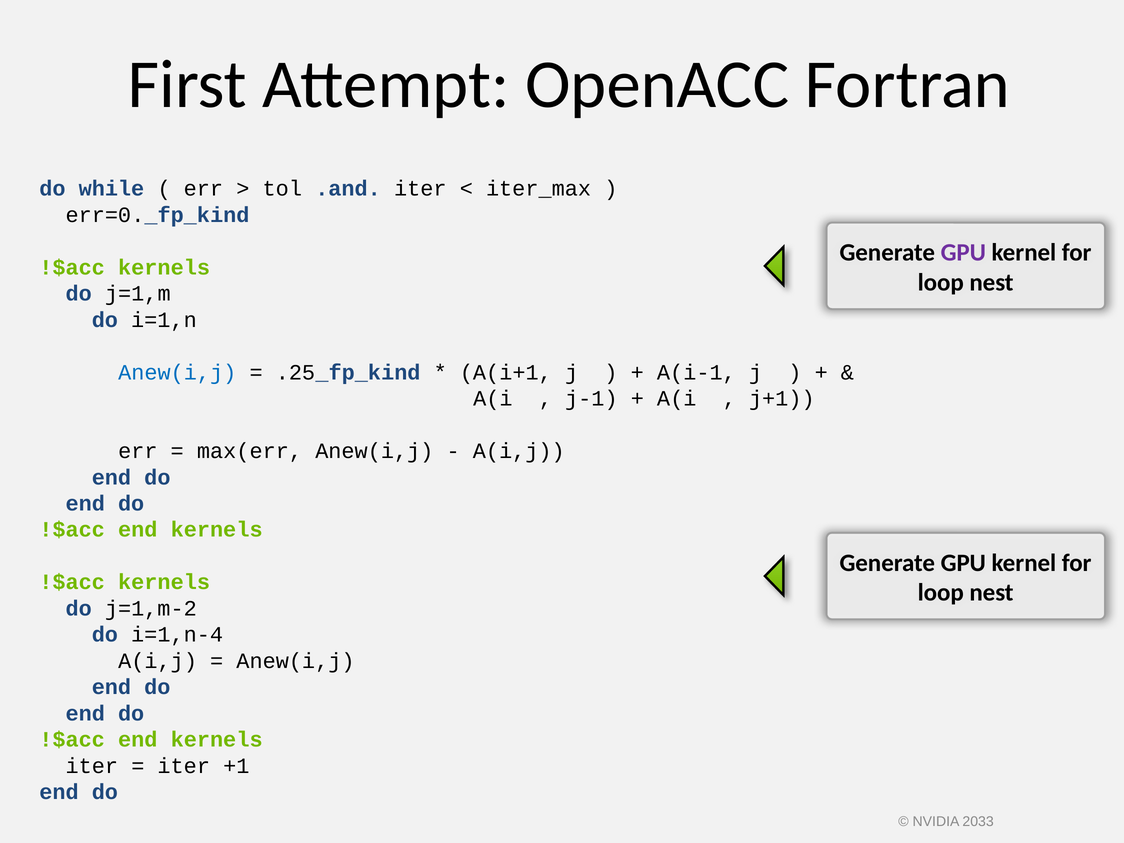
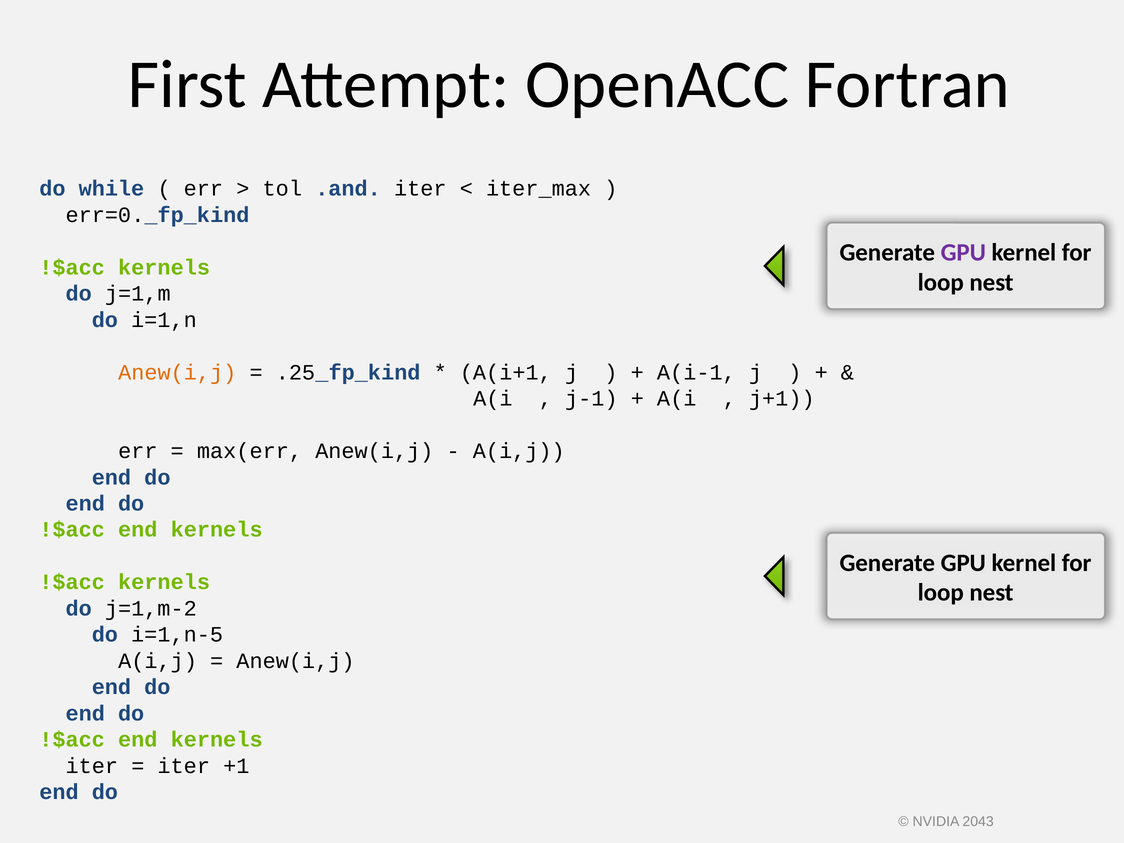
Anew(i,j at (177, 372) colour: blue -> orange
i=1,n-4: i=1,n-4 -> i=1,n-5
2033: 2033 -> 2043
